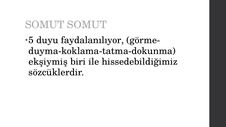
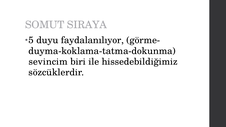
SOMUT SOMUT: SOMUT -> SIRAYA
ekşiymiş: ekşiymiş -> sevincim
